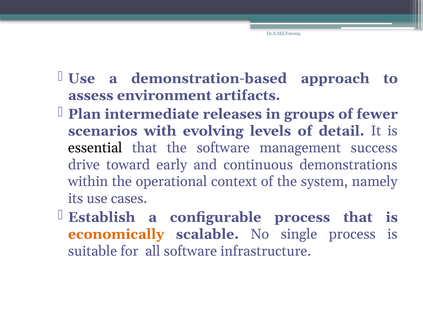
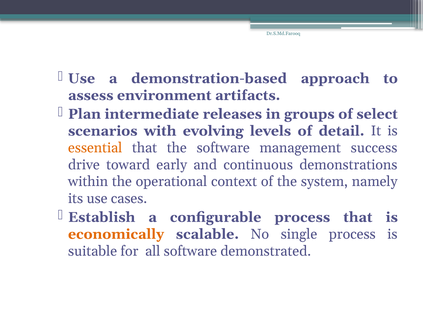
fewer: fewer -> select
essential colour: black -> orange
infrastructure: infrastructure -> demonstrated
